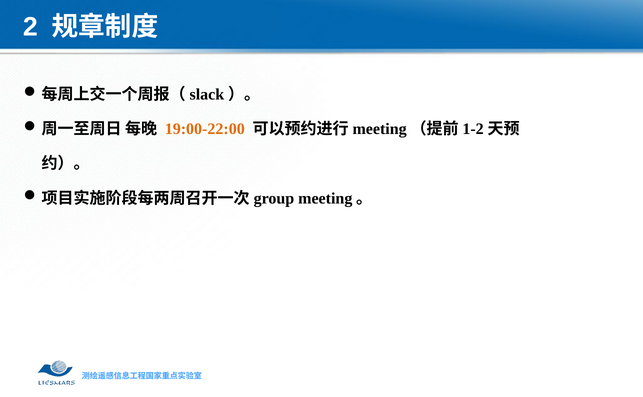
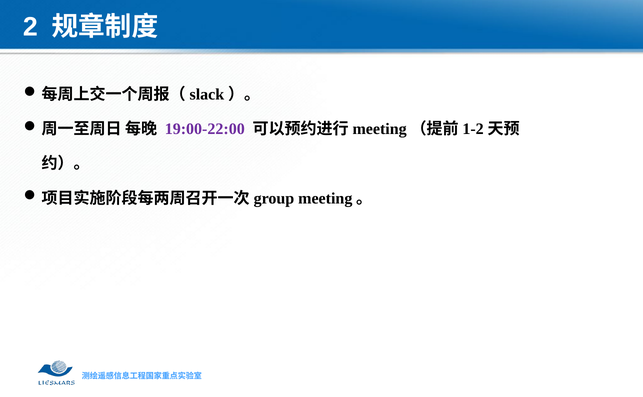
19:00-22:00 colour: orange -> purple
